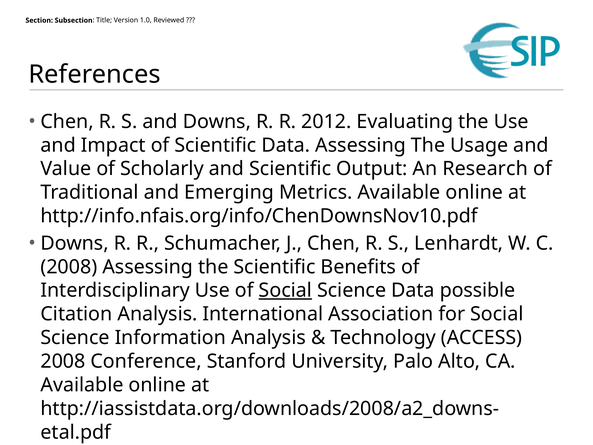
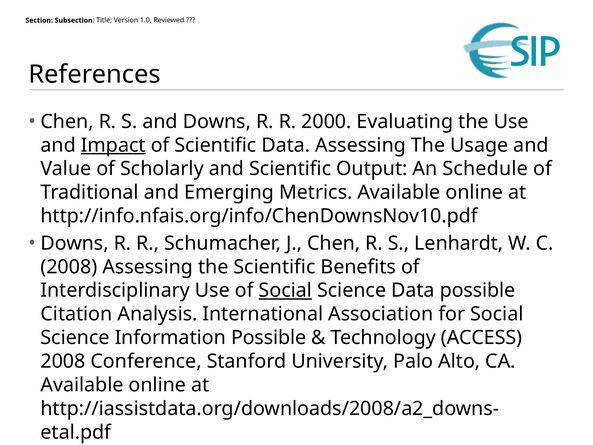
2012: 2012 -> 2000
Impact underline: none -> present
Research: Research -> Schedule
Information Analysis: Analysis -> Possible
